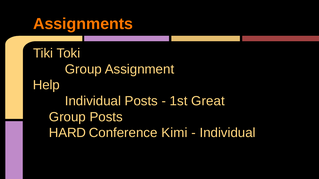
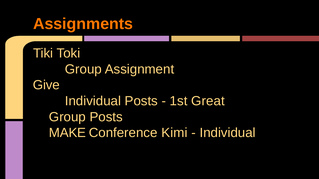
Help: Help -> Give
HARD: HARD -> MAKE
